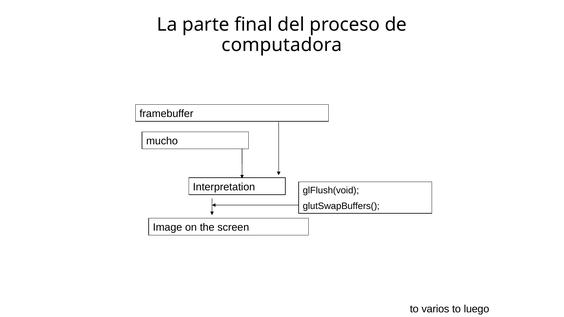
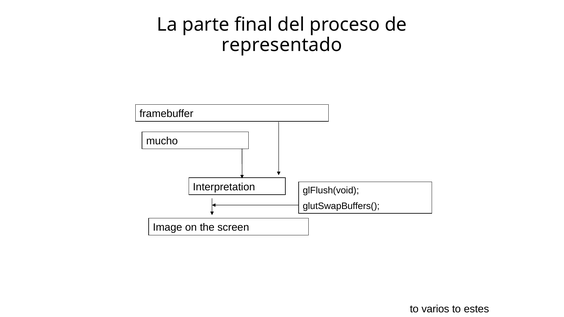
computadora: computadora -> representado
luego: luego -> estes
